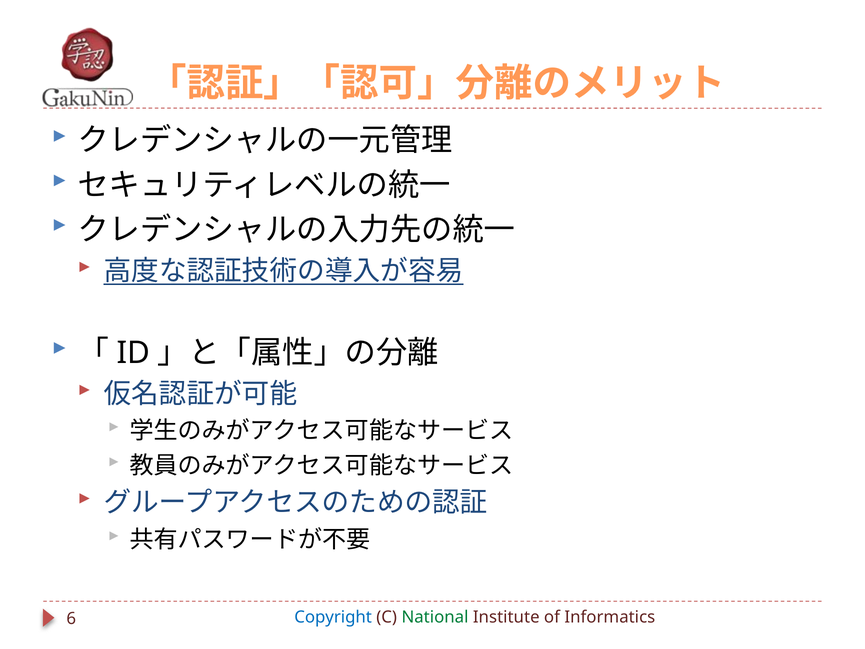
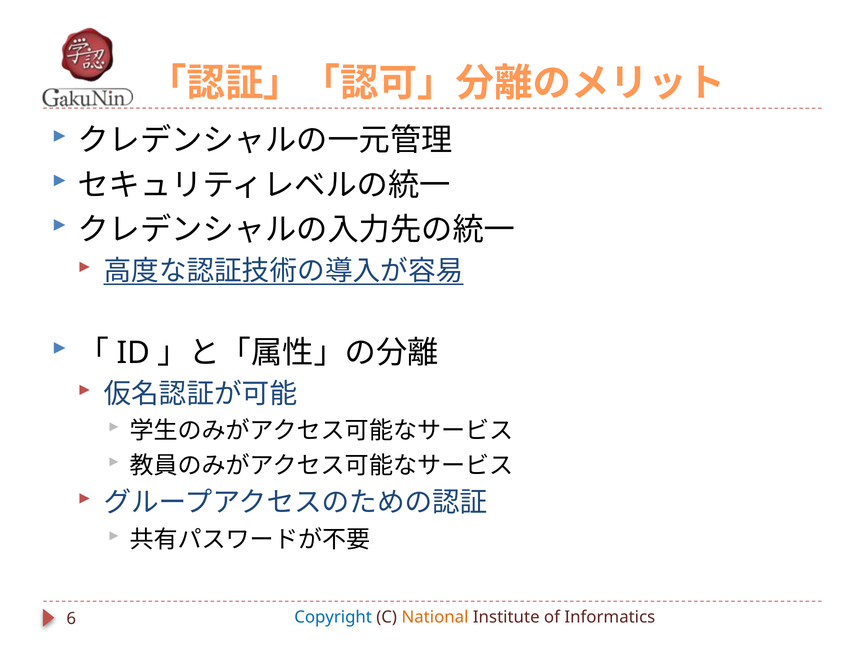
National colour: green -> orange
